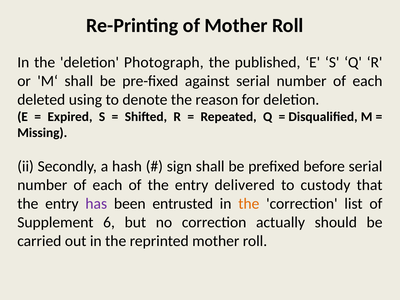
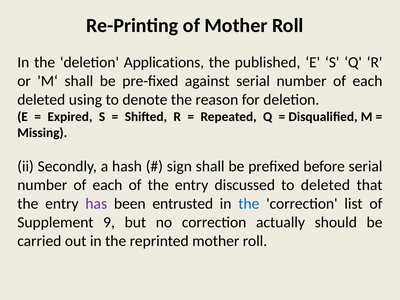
Photograph: Photograph -> Applications
delivered: delivered -> discussed
to custody: custody -> deleted
the at (249, 204) colour: orange -> blue
6: 6 -> 9
